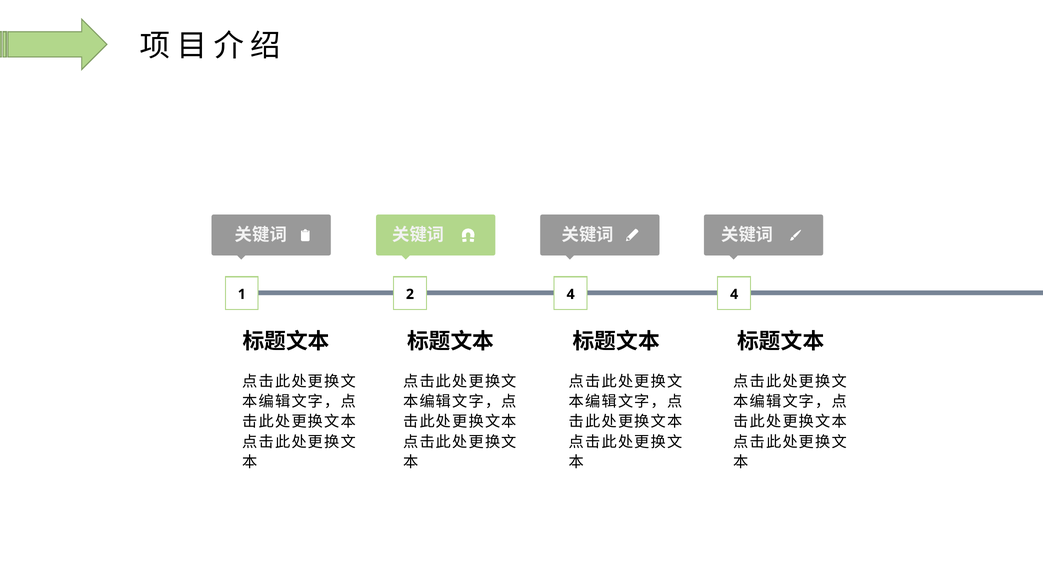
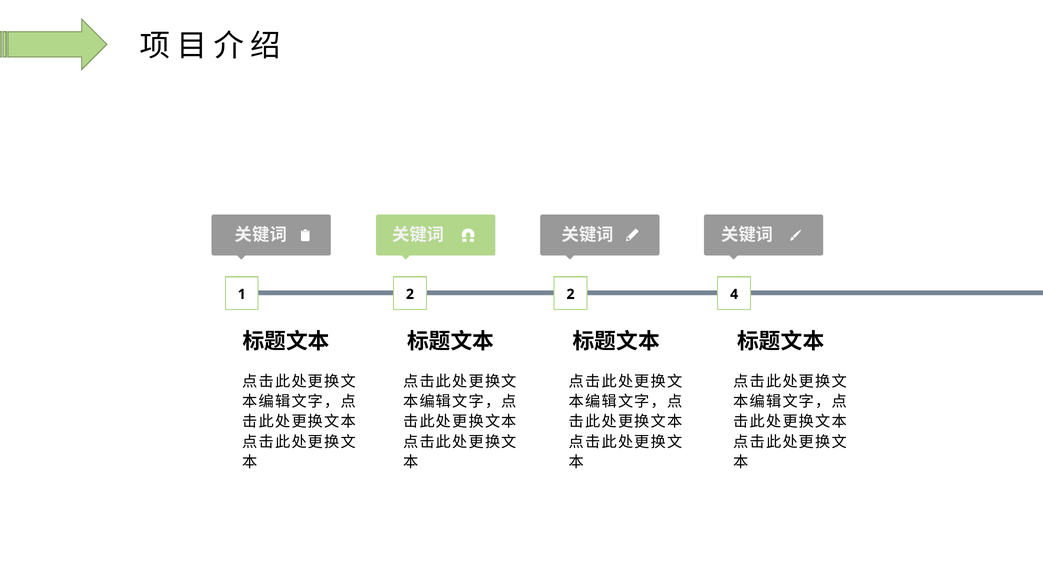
2 4: 4 -> 2
